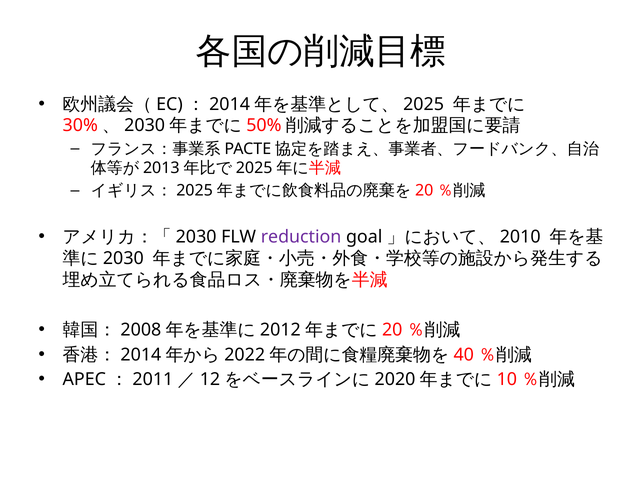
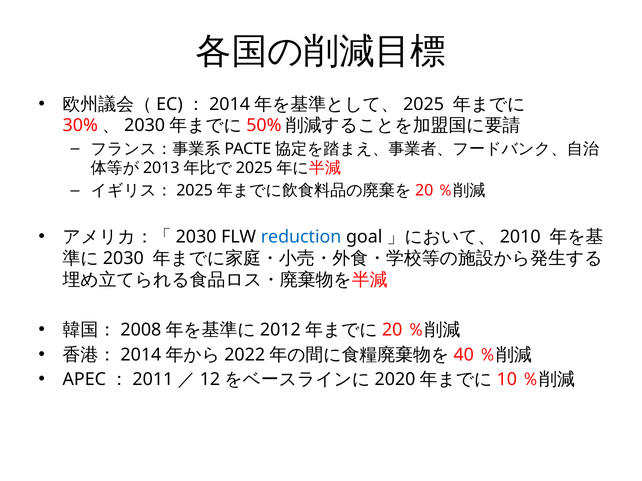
reduction colour: purple -> blue
